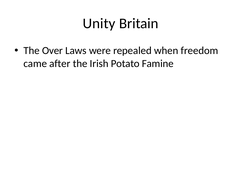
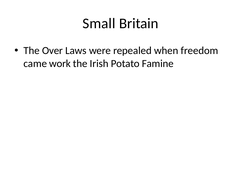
Unity: Unity -> Small
after: after -> work
